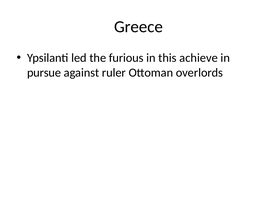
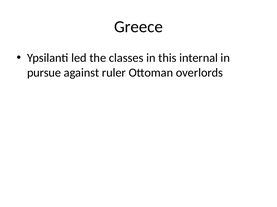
furious: furious -> classes
achieve: achieve -> internal
